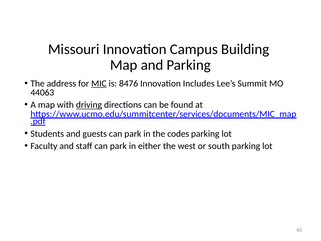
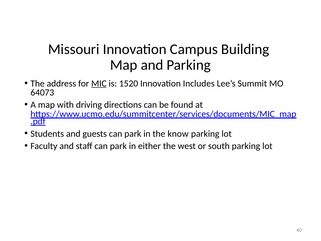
8476: 8476 -> 1520
44063: 44063 -> 64073
driving underline: present -> none
codes: codes -> know
